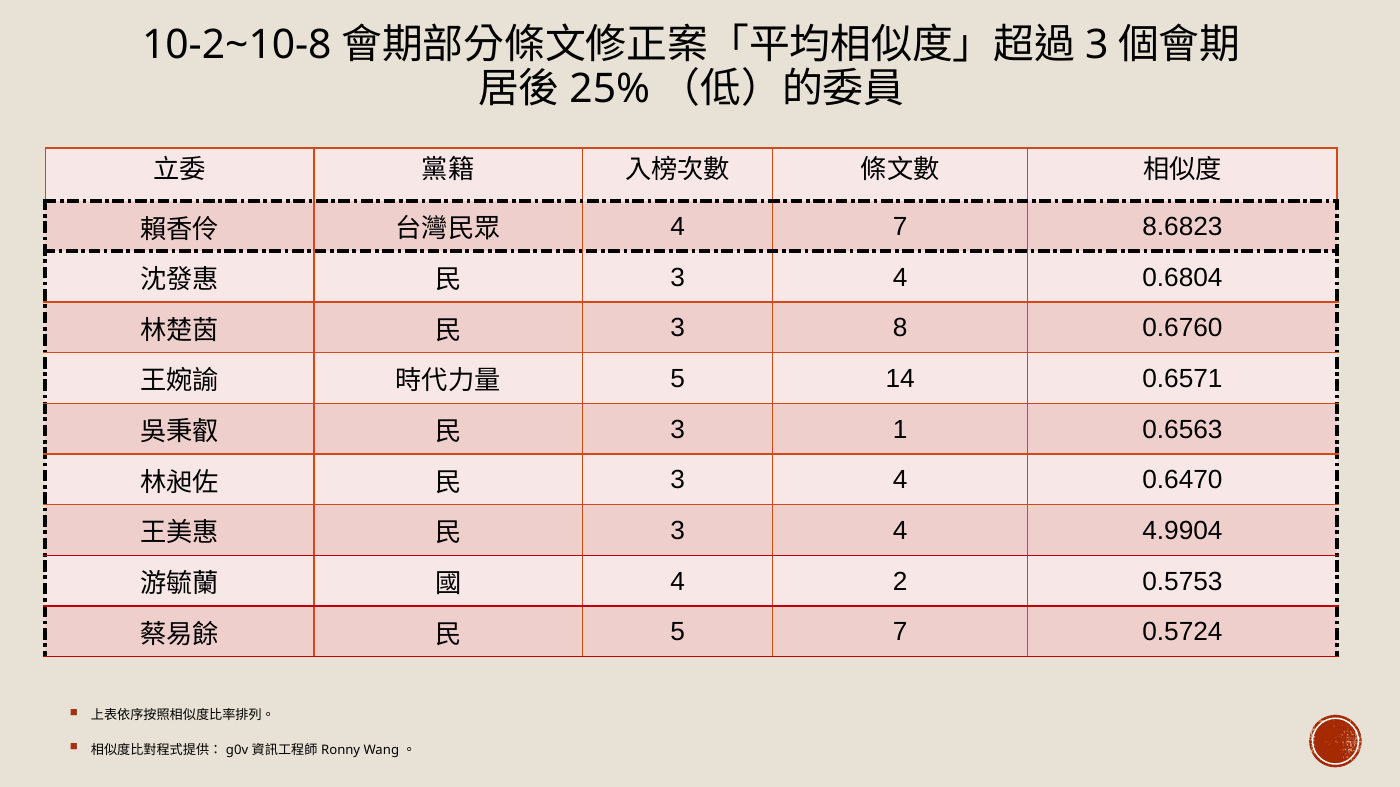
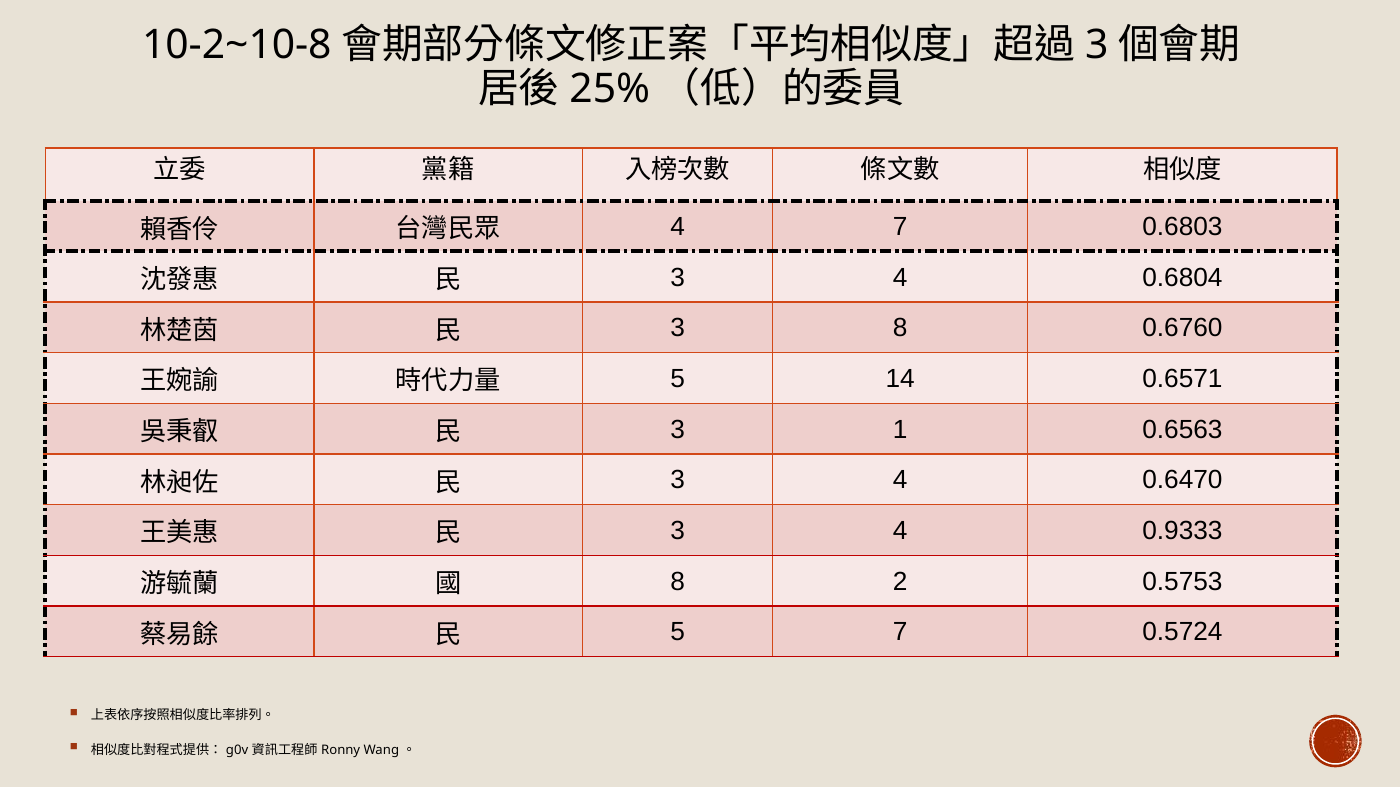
8.6823: 8.6823 -> 0.6803
4.9904: 4.9904 -> 0.9333
4 at (678, 582): 4 -> 8
